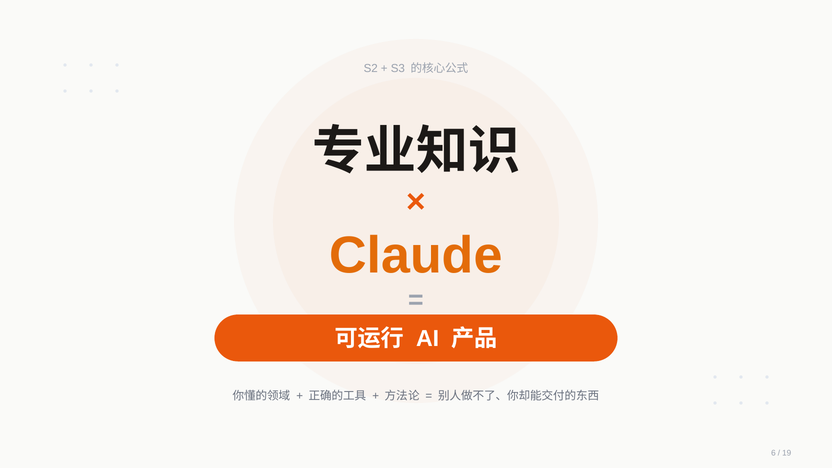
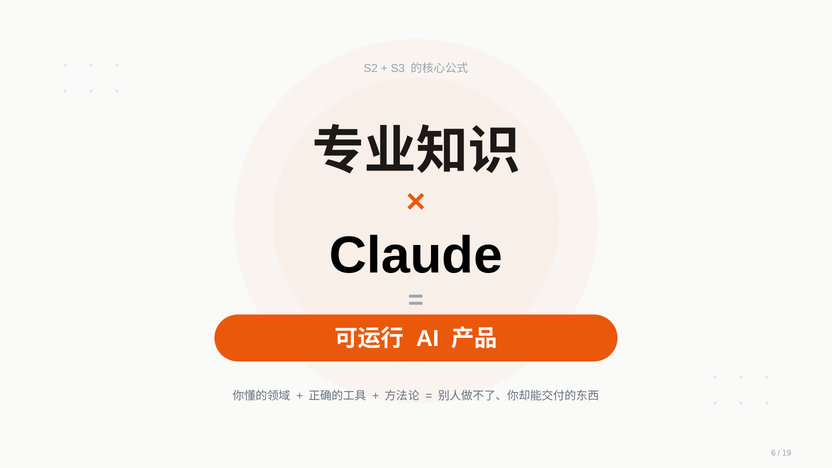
Claude colour: orange -> black
